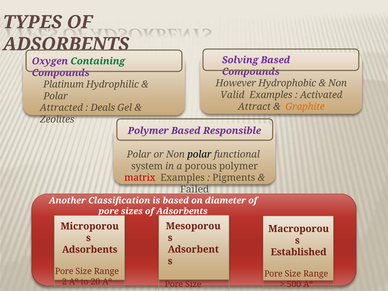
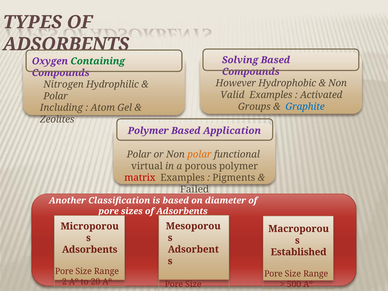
Platinum: Platinum -> Nitrogen
Attract: Attract -> Groups
Graphite colour: orange -> blue
Attracted: Attracted -> Including
Deals: Deals -> Atom
Responsible: Responsible -> Application
polar at (199, 154) colour: black -> orange
system: system -> virtual
